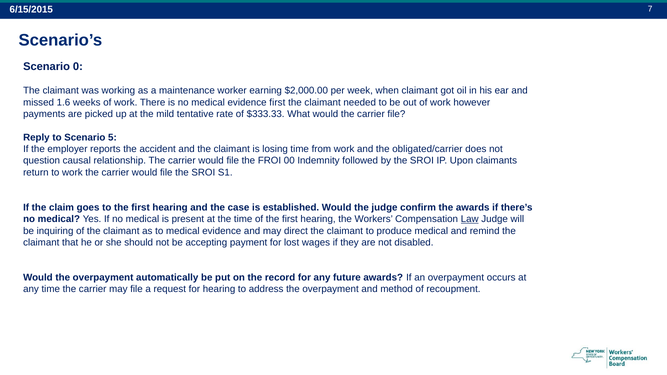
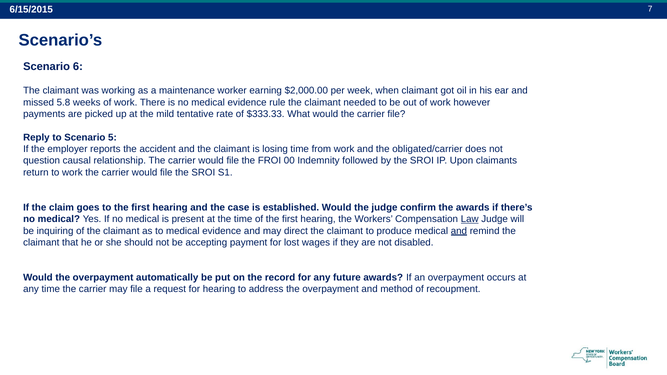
0: 0 -> 6
1.6: 1.6 -> 5.8
evidence first: first -> rule
and at (459, 231) underline: none -> present
